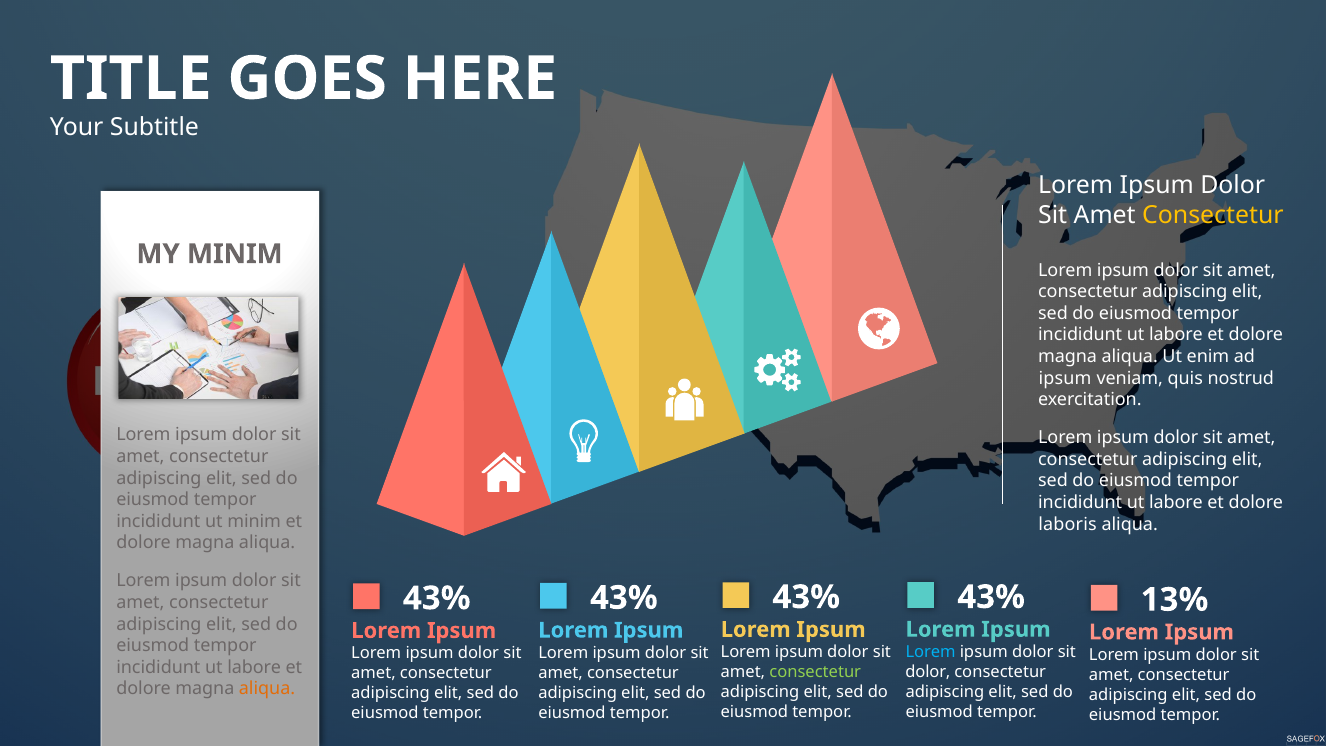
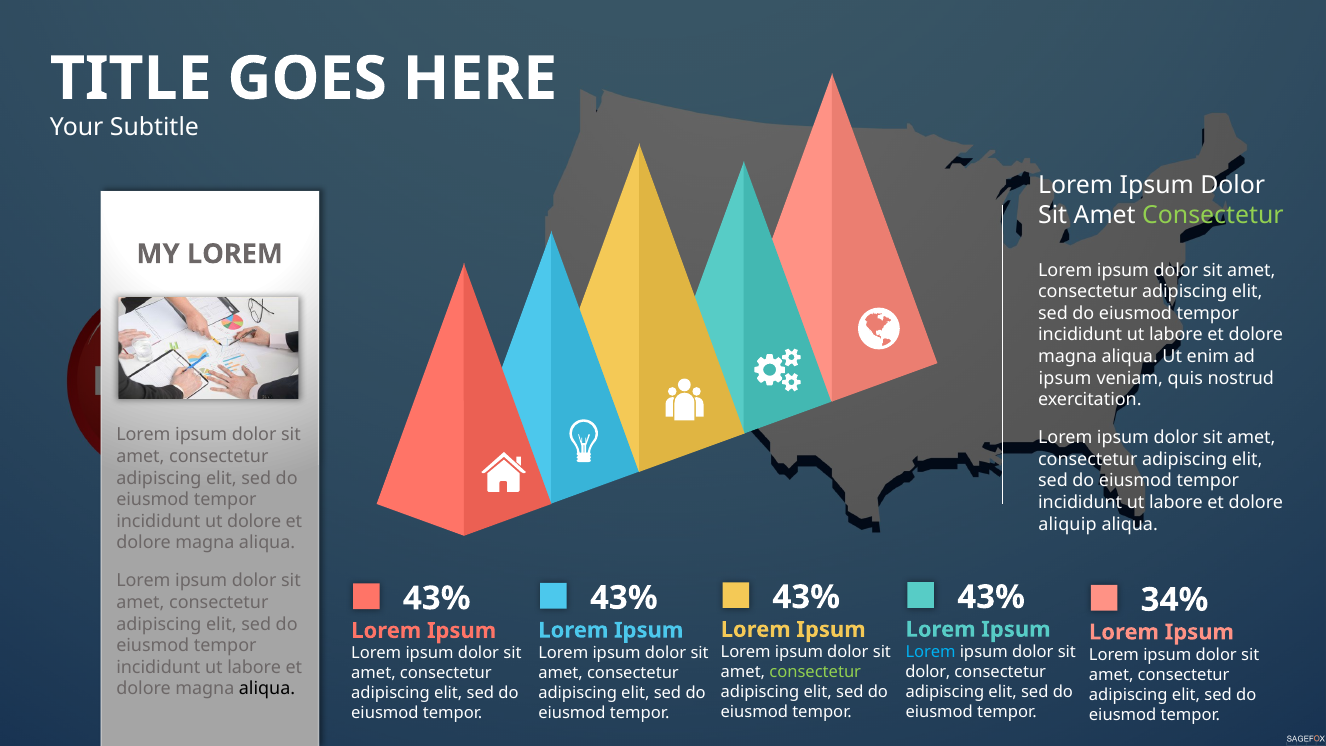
Consectetur at (1213, 215) colour: yellow -> light green
MY MINIM: MINIM -> LOREM
ut minim: minim -> dolore
laboris: laboris -> aliquip
13%: 13% -> 34%
aliqua at (267, 689) colour: orange -> black
